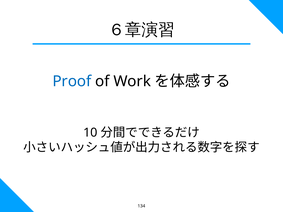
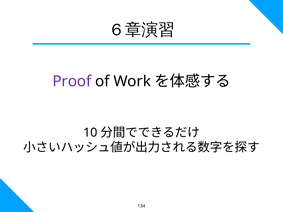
Proof colour: blue -> purple
